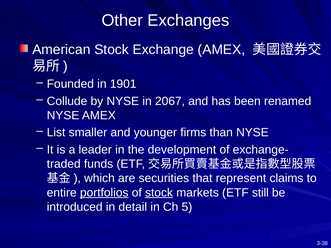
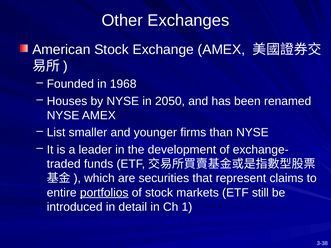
1901: 1901 -> 1968
Collude: Collude -> Houses
2067: 2067 -> 2050
stock at (159, 193) underline: present -> none
5: 5 -> 1
